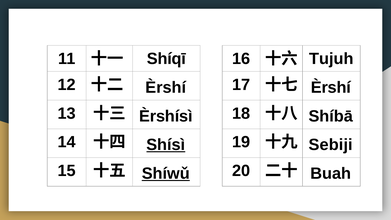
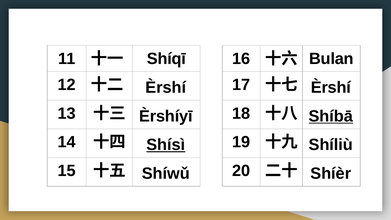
Tujuh: Tujuh -> Bulan
Èrshísì: Èrshísì -> Èrshíyī
Shíbā underline: none -> present
Sebiji: Sebiji -> Shíliù
Shíwǔ underline: present -> none
Buah: Buah -> Shíèr
